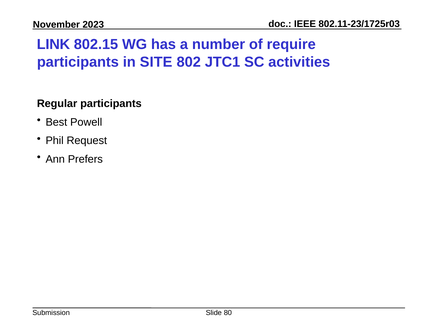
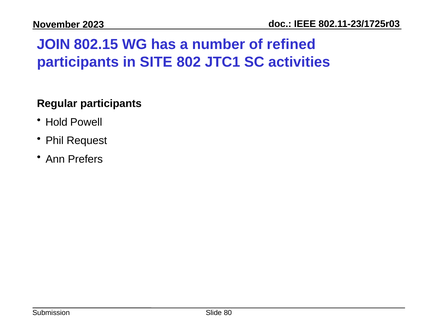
LINK: LINK -> JOIN
require: require -> refined
Best: Best -> Hold
